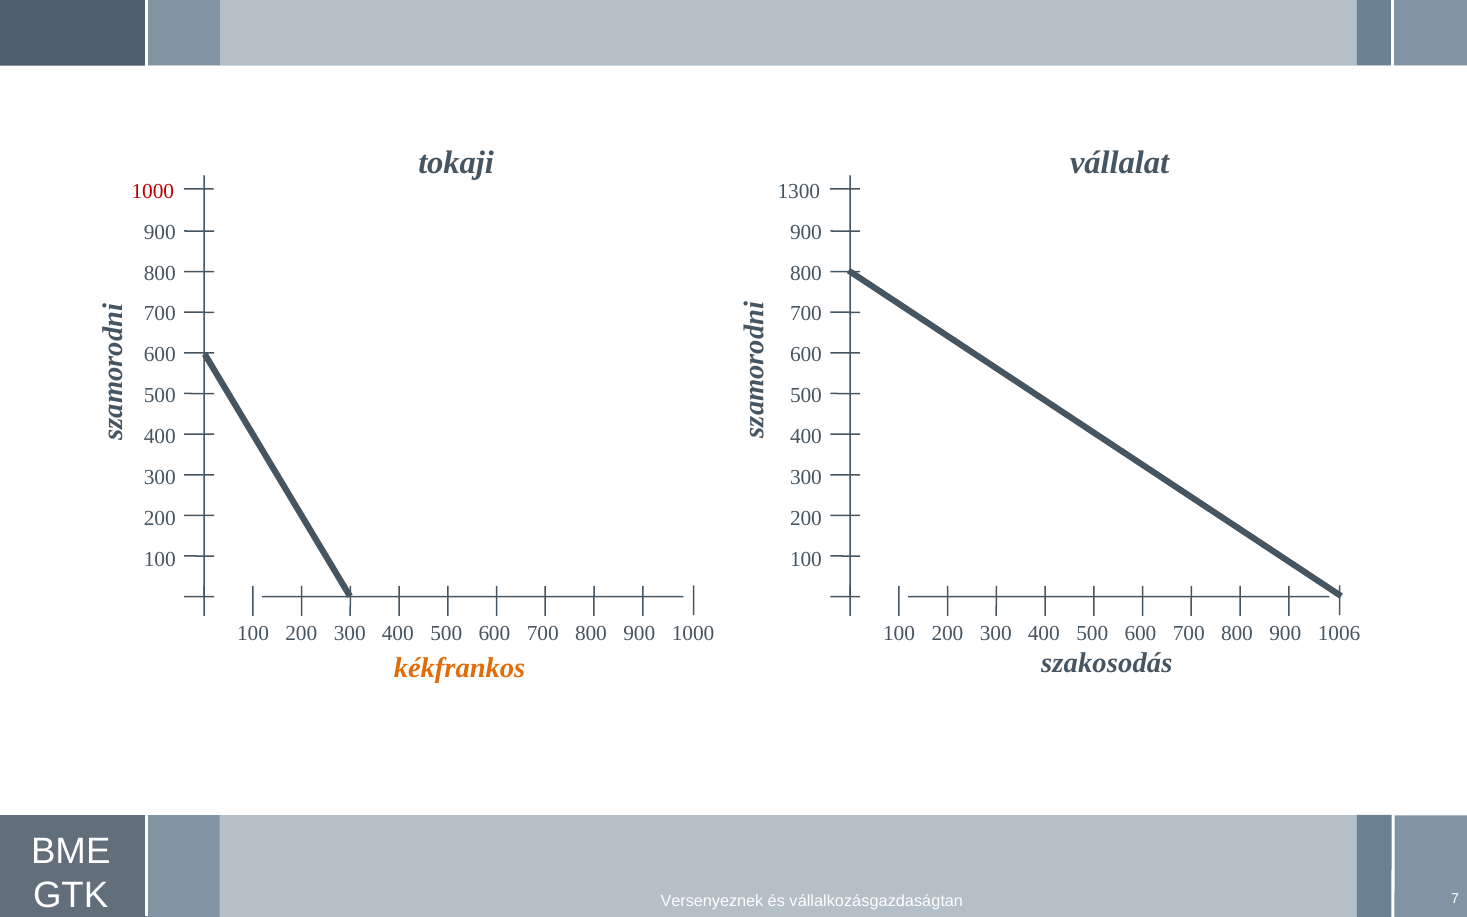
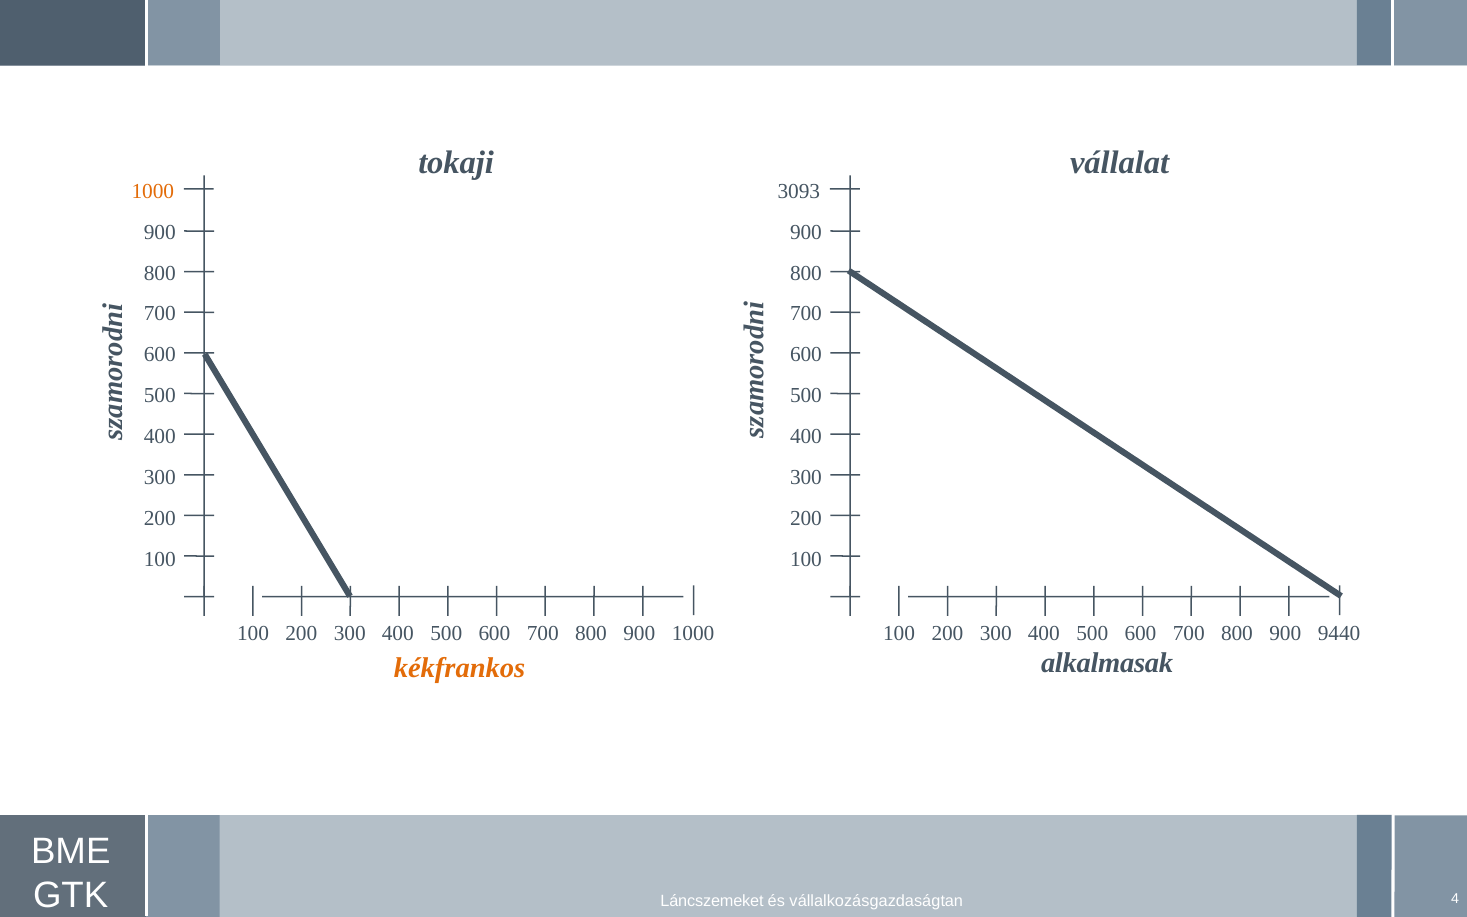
1000 at (153, 191) colour: red -> orange
1300: 1300 -> 3093
1006: 1006 -> 9440
szakosodás: szakosodás -> alkalmasak
Versenyeznek: Versenyeznek -> Láncszemeket
7: 7 -> 4
